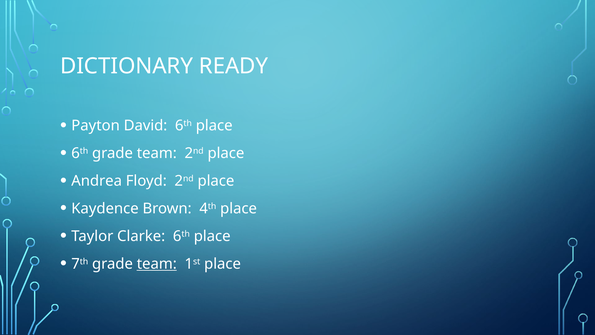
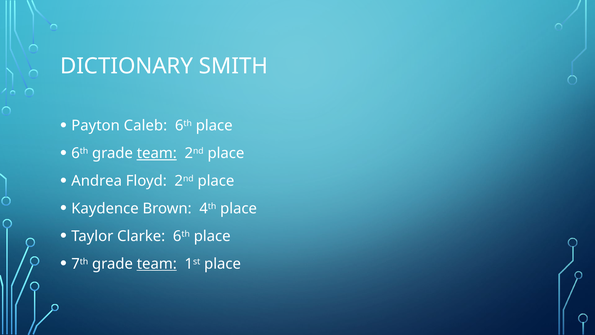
READY: READY -> SMITH
David: David -> Caleb
team at (157, 153) underline: none -> present
